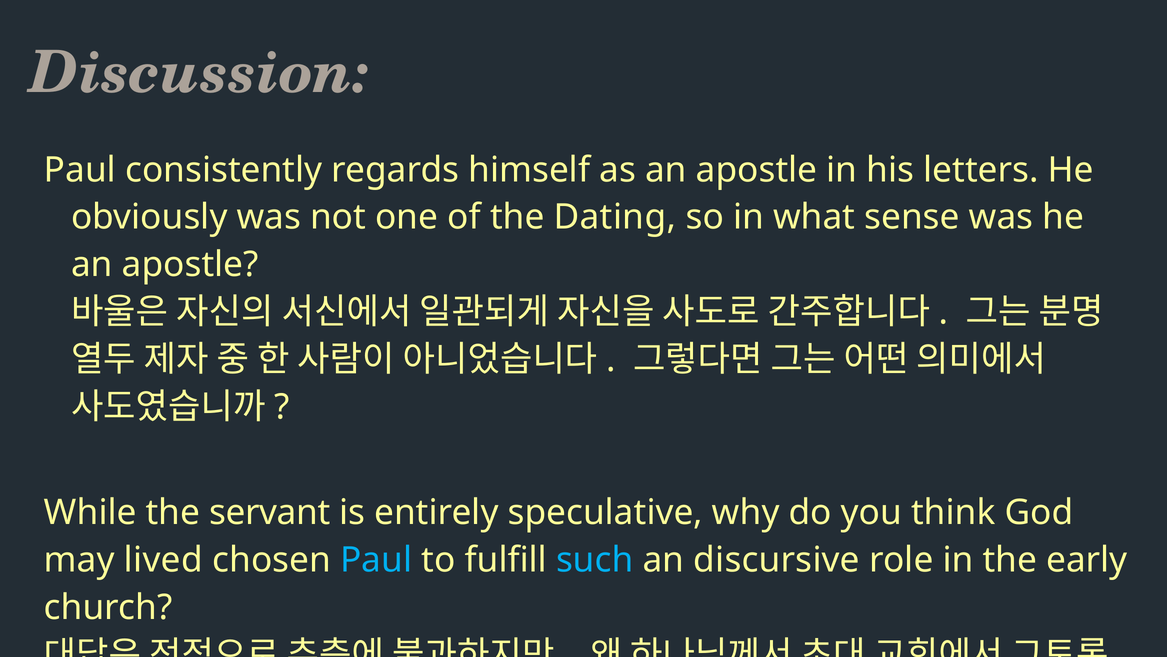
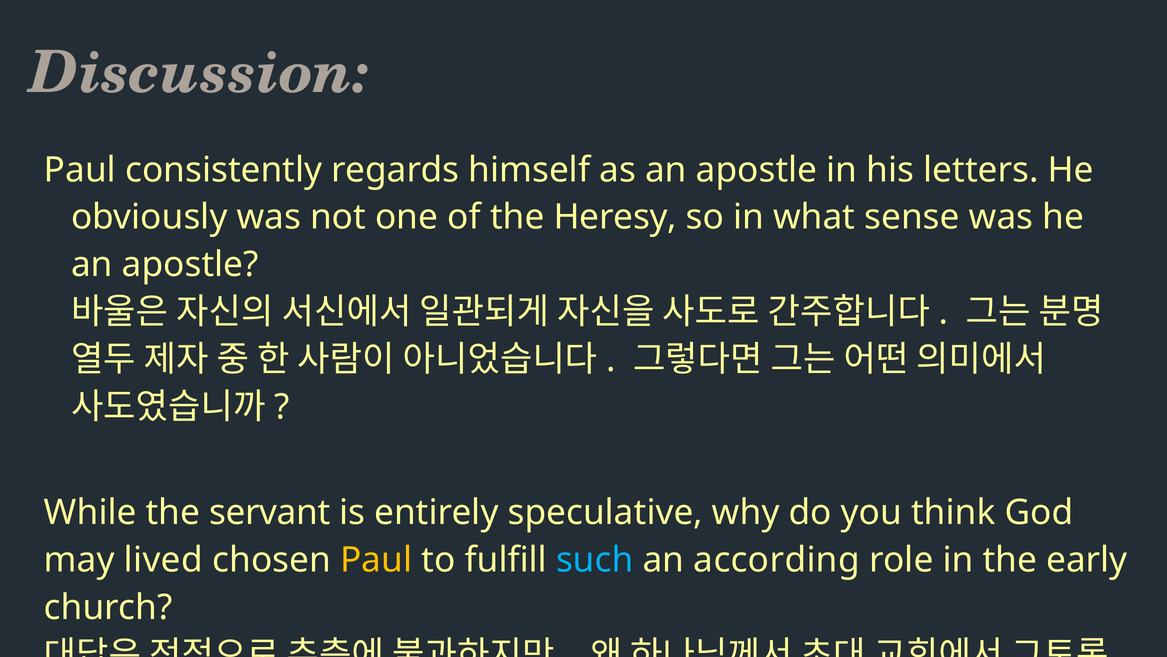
Dating: Dating -> Heresy
Paul at (376, 560) colour: light blue -> yellow
discursive: discursive -> according
